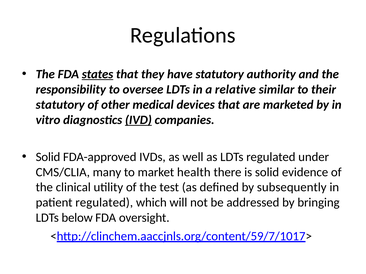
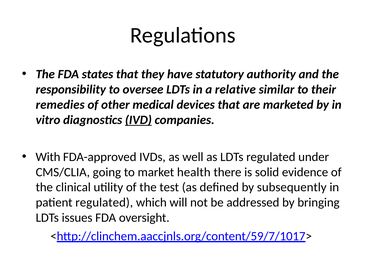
states underline: present -> none
statutory at (60, 105): statutory -> remedies
Solid at (48, 157): Solid -> With
many: many -> going
below: below -> issues
